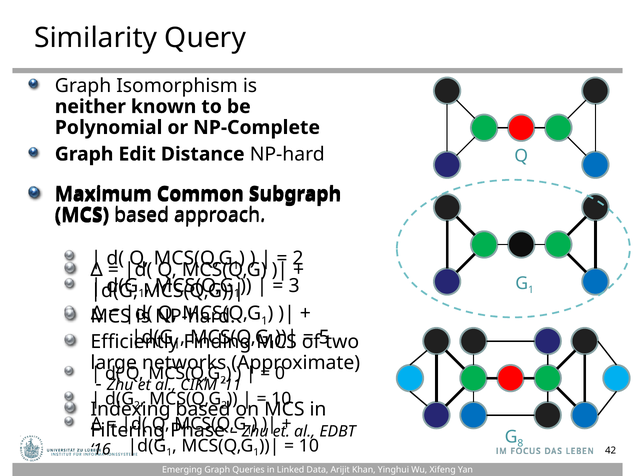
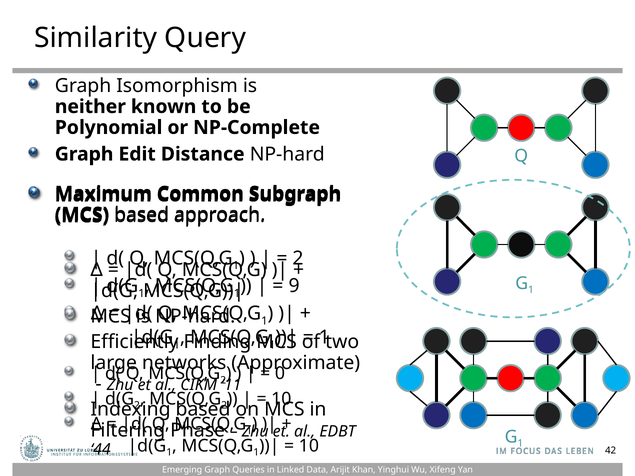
3: 3 -> 9
5 at (324, 338): 5 -> 1
8 at (520, 444): 8 -> 1
16: 16 -> 44
